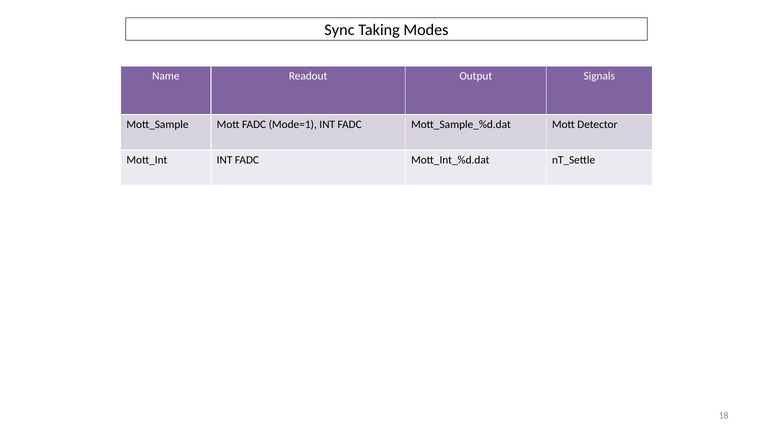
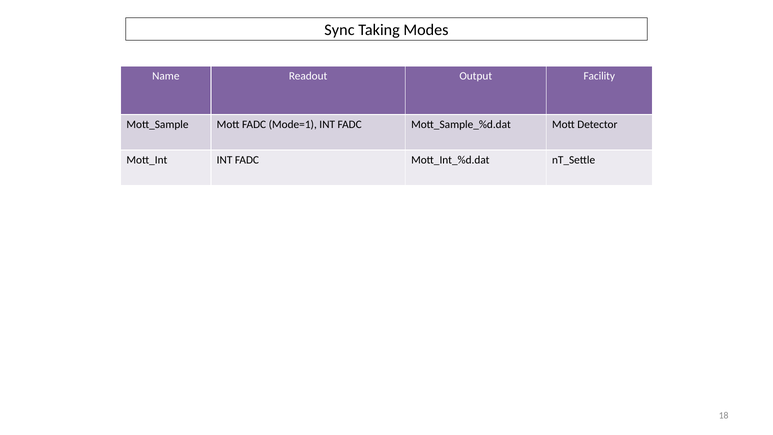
Signals: Signals -> Facility
